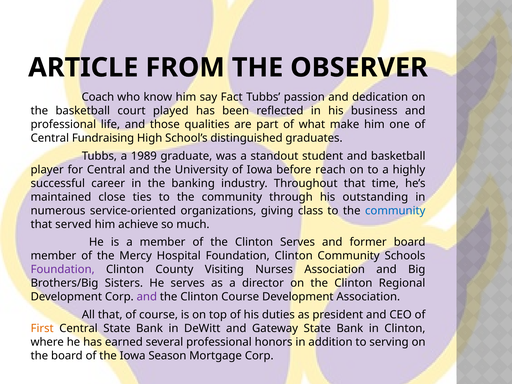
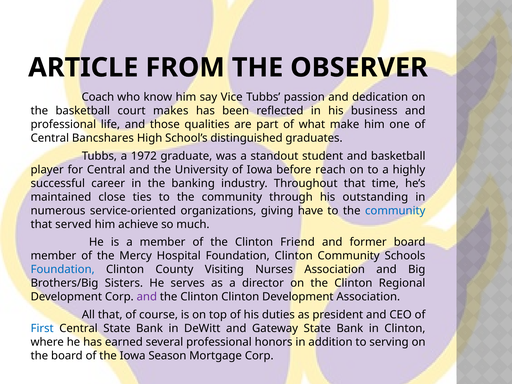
Fact: Fact -> Vice
played: played -> makes
Fundraising: Fundraising -> Bancshares
1989: 1989 -> 1972
class: class -> have
Clinton Serves: Serves -> Friend
Foundation at (63, 269) colour: purple -> blue
Clinton Course: Course -> Clinton
First colour: orange -> blue
